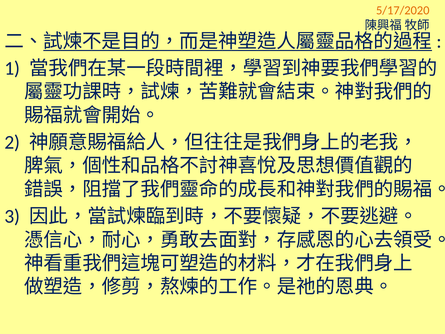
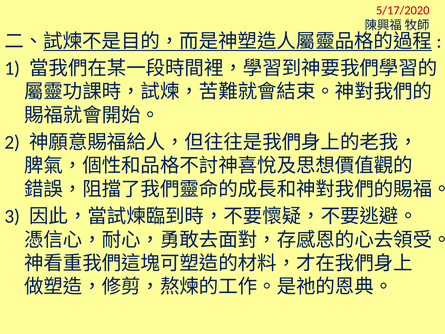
5/17/2020 colour: orange -> red
